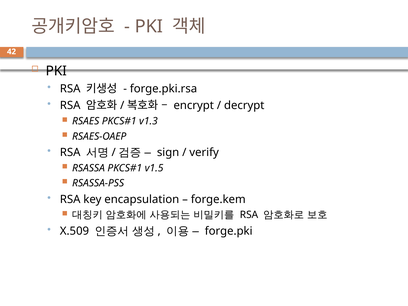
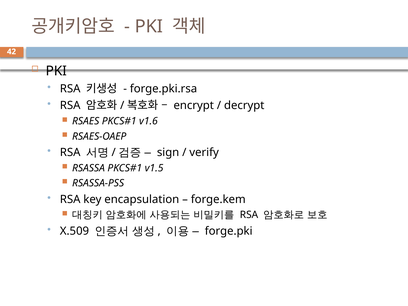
v1.3: v1.3 -> v1.6
